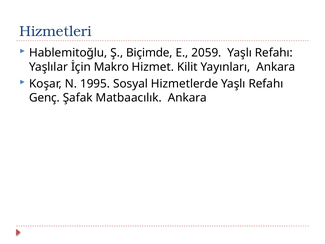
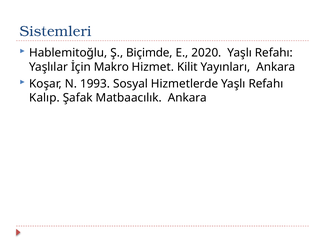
Hizmetleri: Hizmetleri -> Sistemleri
2059: 2059 -> 2020
1995: 1995 -> 1993
Genç: Genç -> Kalıp
